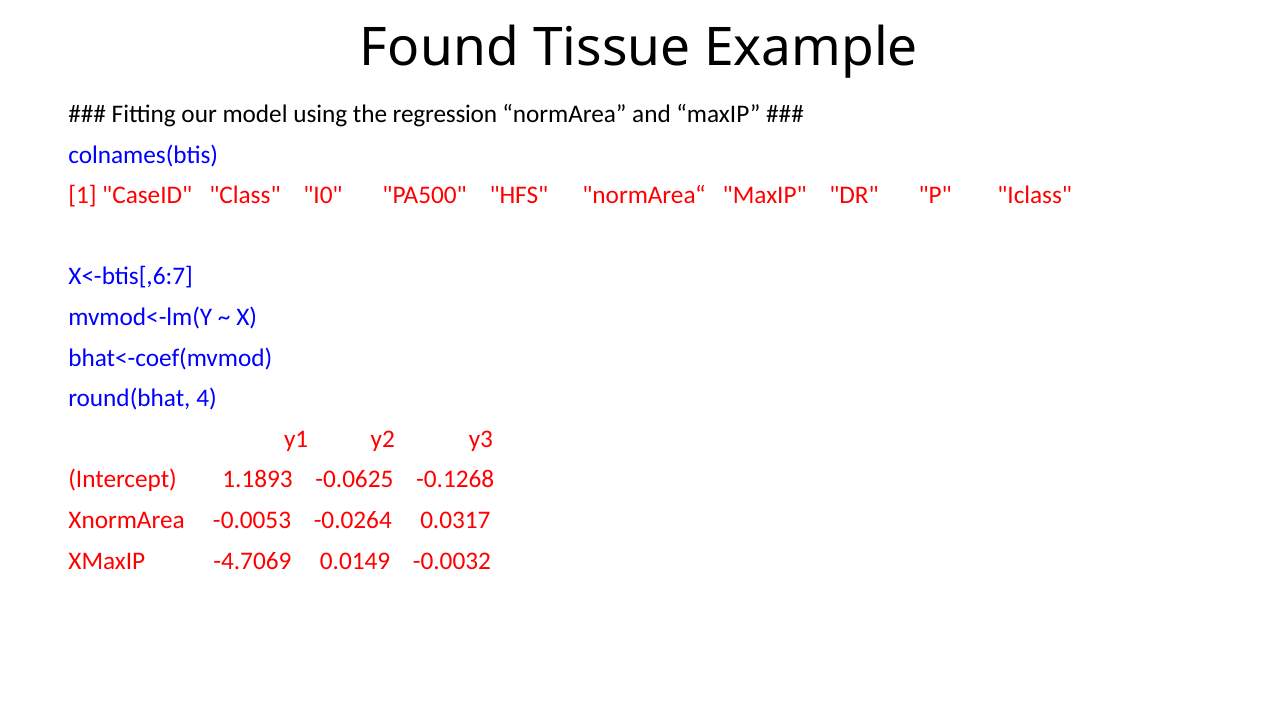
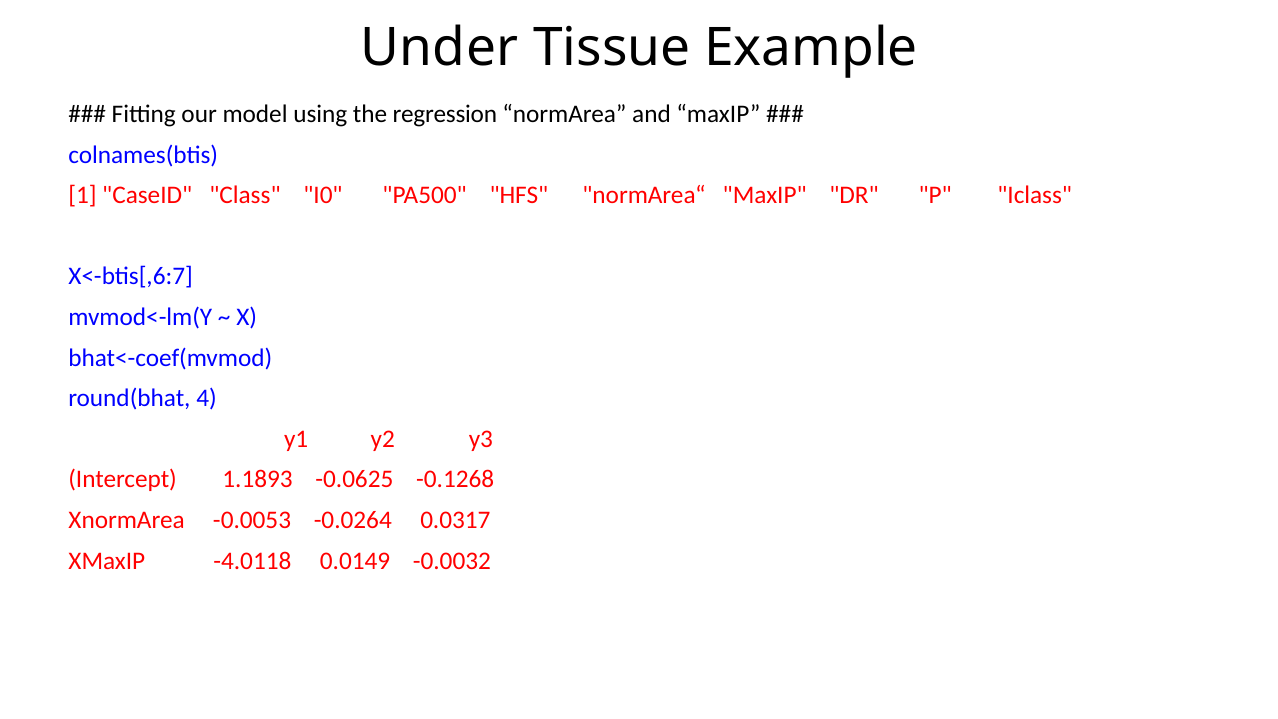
Found: Found -> Under
-4.7069: -4.7069 -> -4.0118
